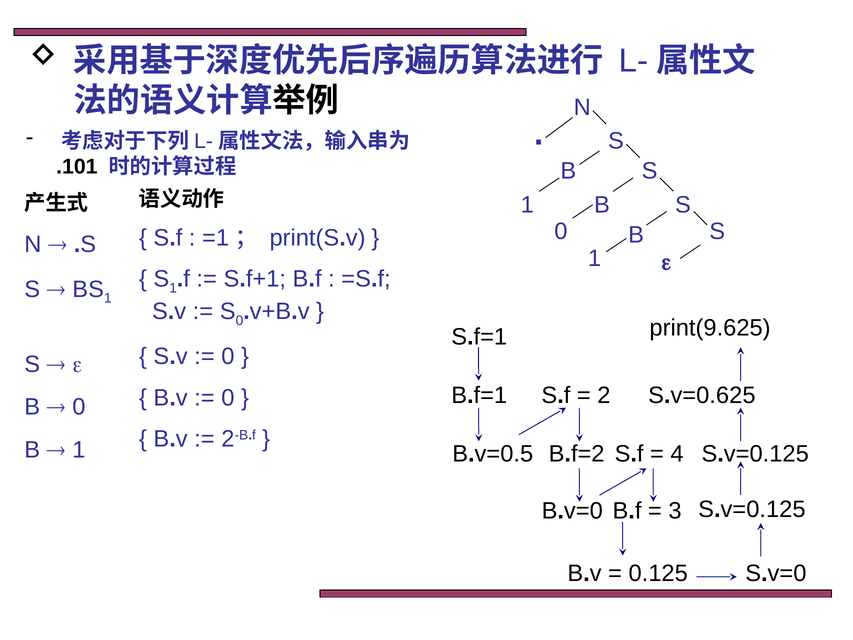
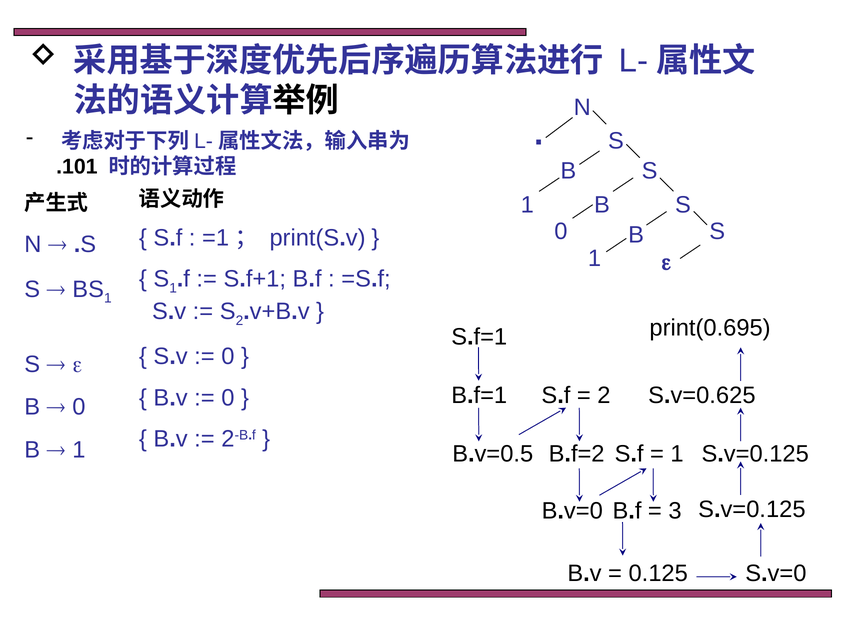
S 0: 0 -> 2
print(9.625: print(9.625 -> print(0.695
4 at (677, 454): 4 -> 1
